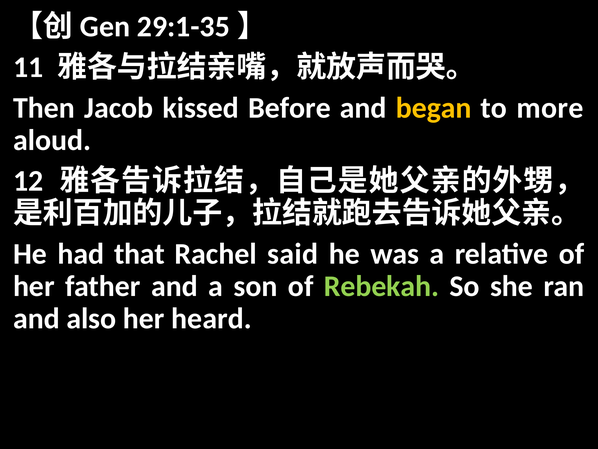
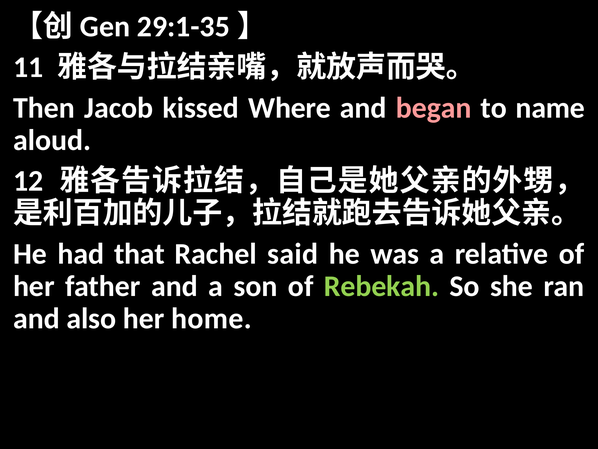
Before: Before -> Where
began colour: yellow -> pink
more: more -> name
heard: heard -> home
